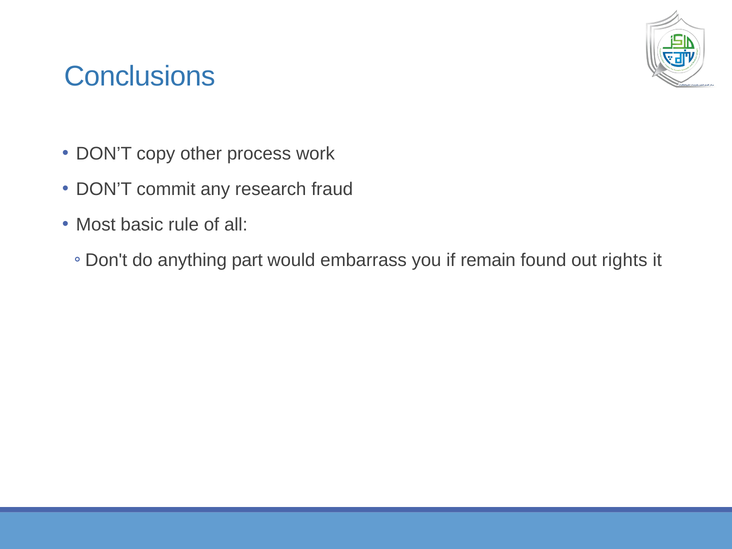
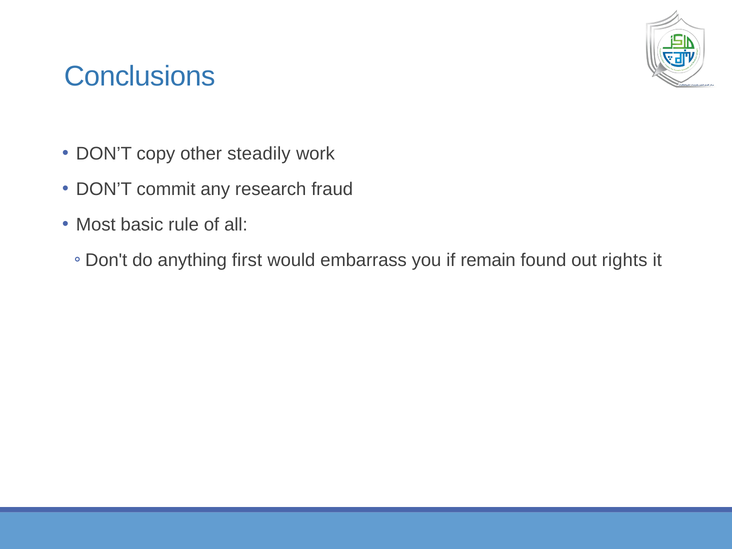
process: process -> steadily
part: part -> first
